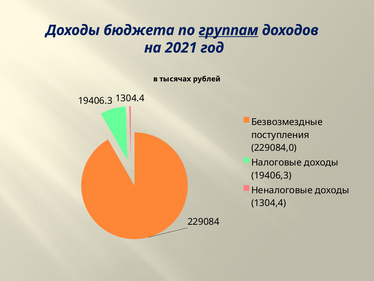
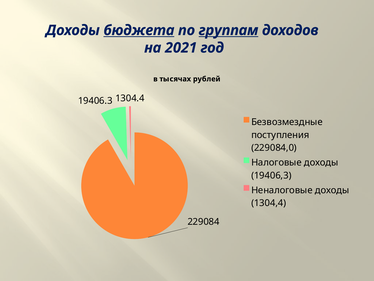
бюджета underline: none -> present
